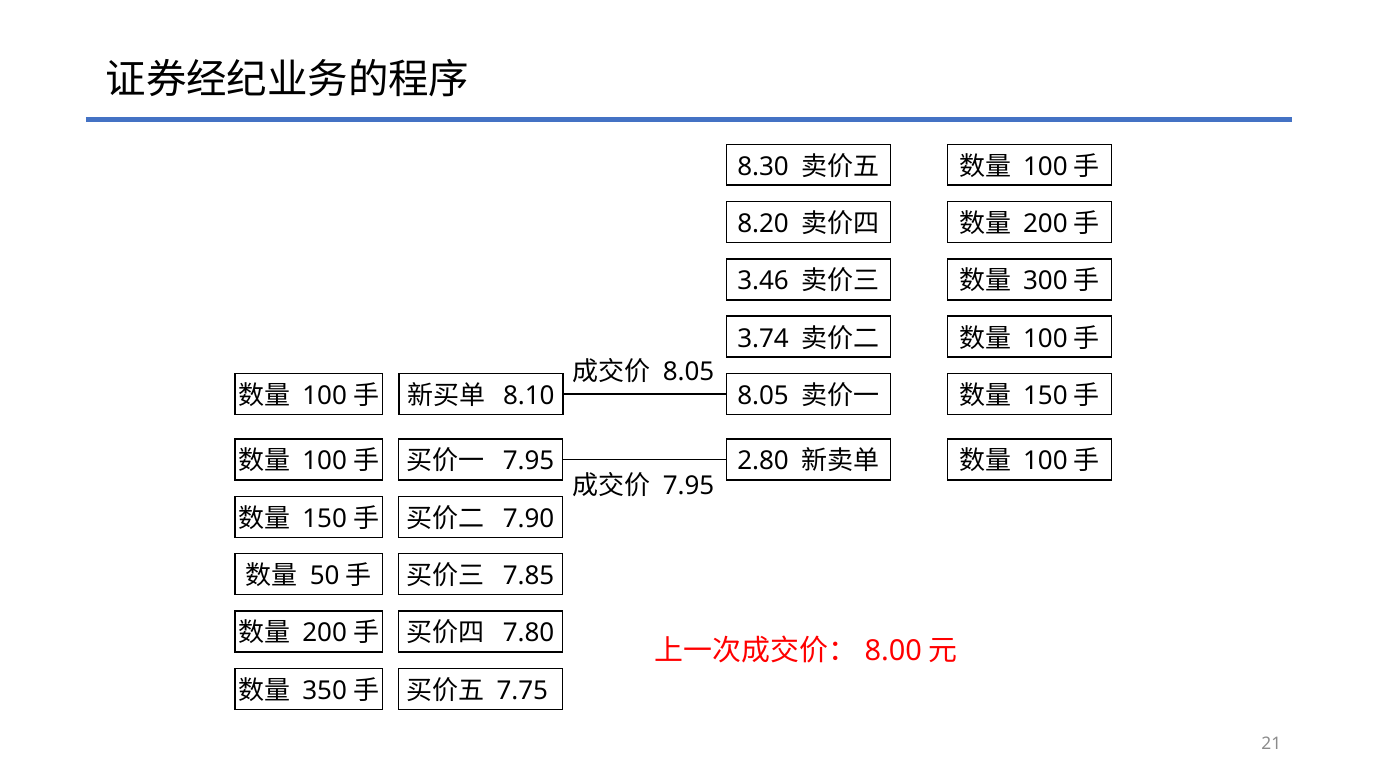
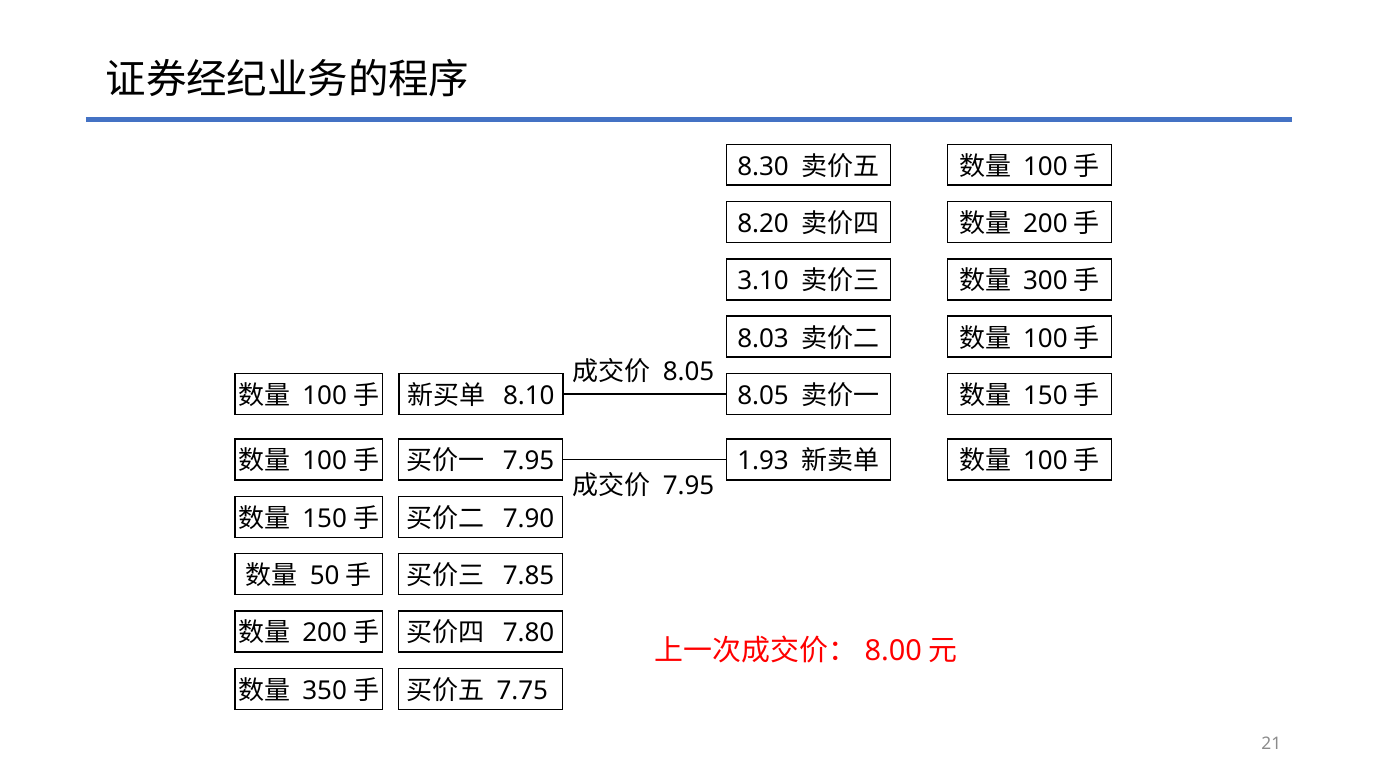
3.46: 3.46 -> 3.10
3.74: 3.74 -> 8.03
2.80: 2.80 -> 1.93
